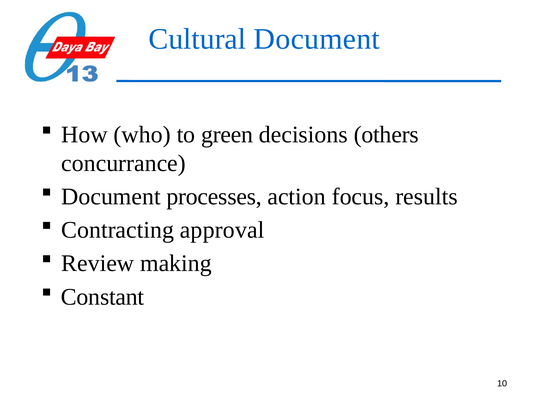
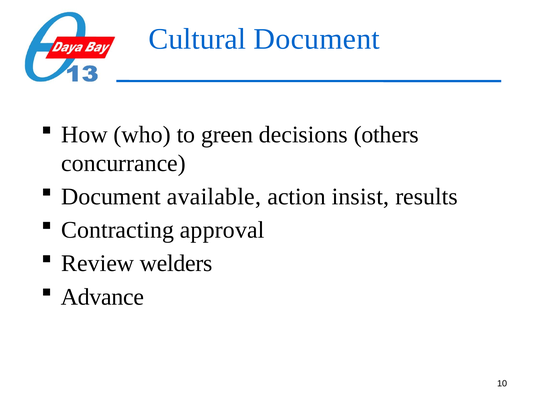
processes: processes -> available
focus: focus -> insist
making: making -> welders
Constant: Constant -> Advance
